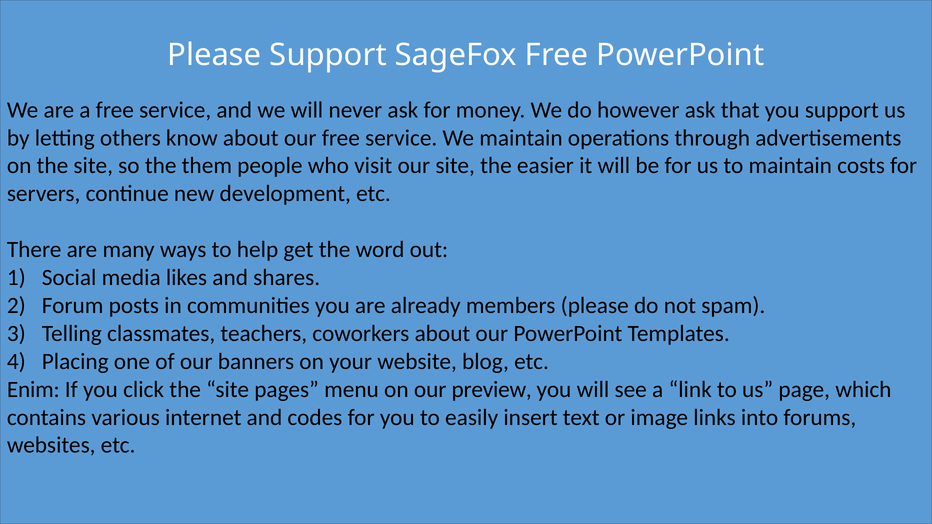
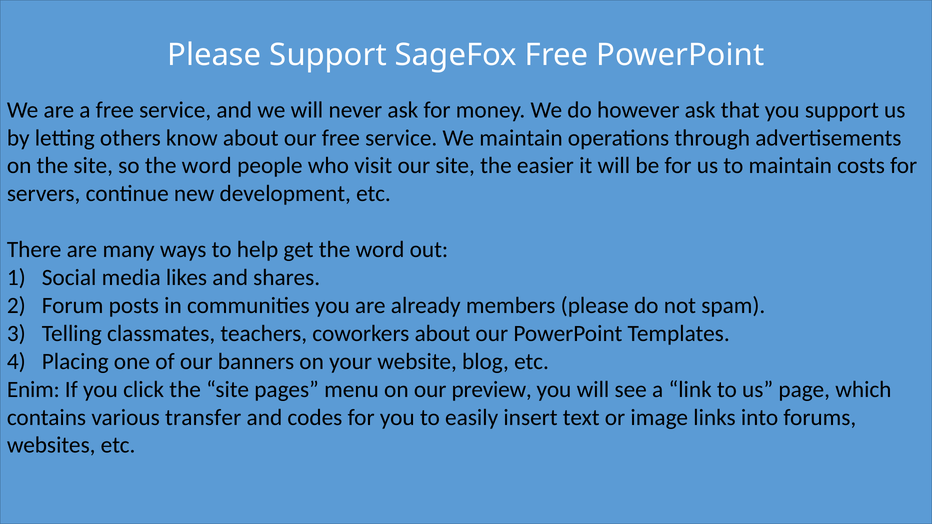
so the them: them -> word
internet: internet -> transfer
